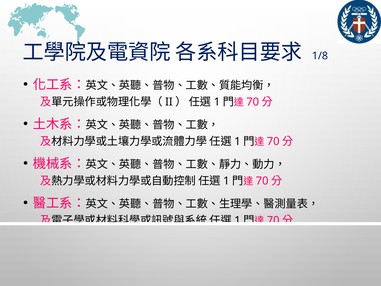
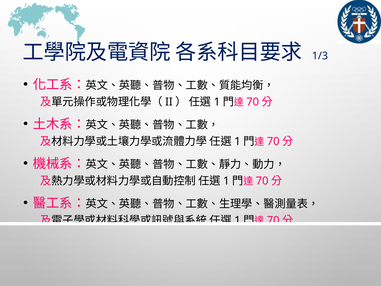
1/8: 1/8 -> 1/3
